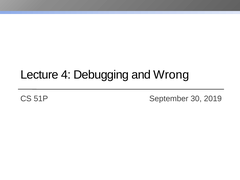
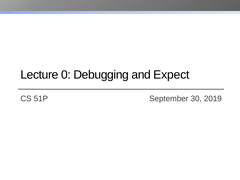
4: 4 -> 0
Wrong: Wrong -> Expect
